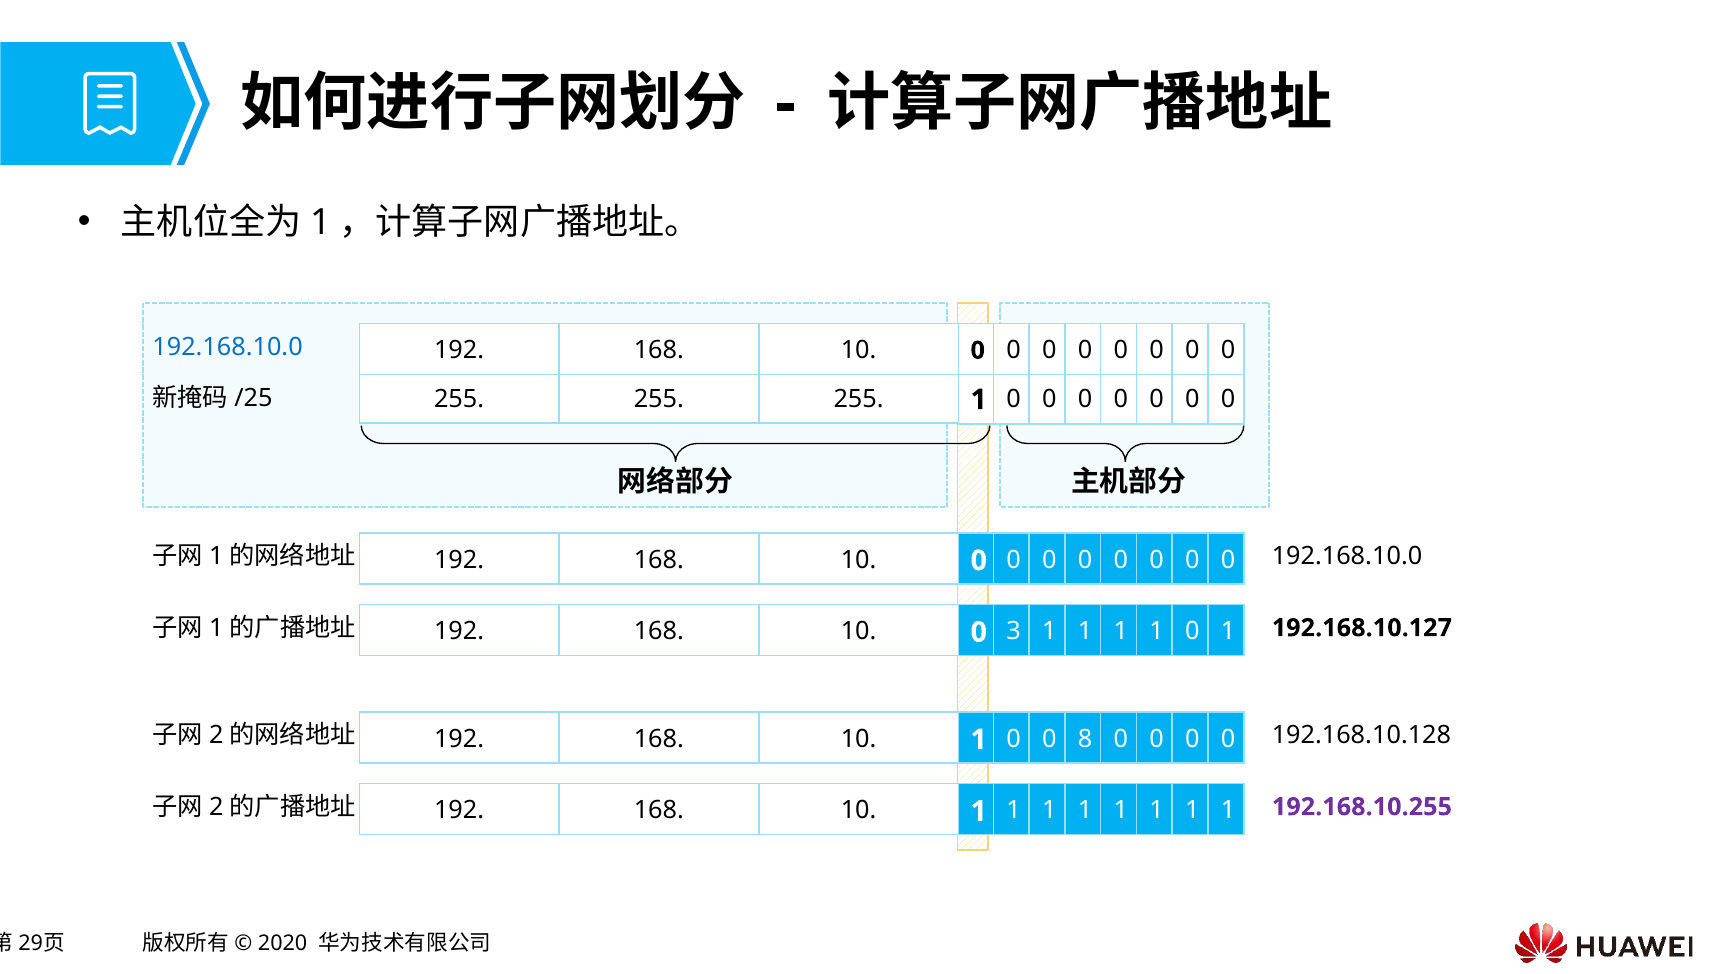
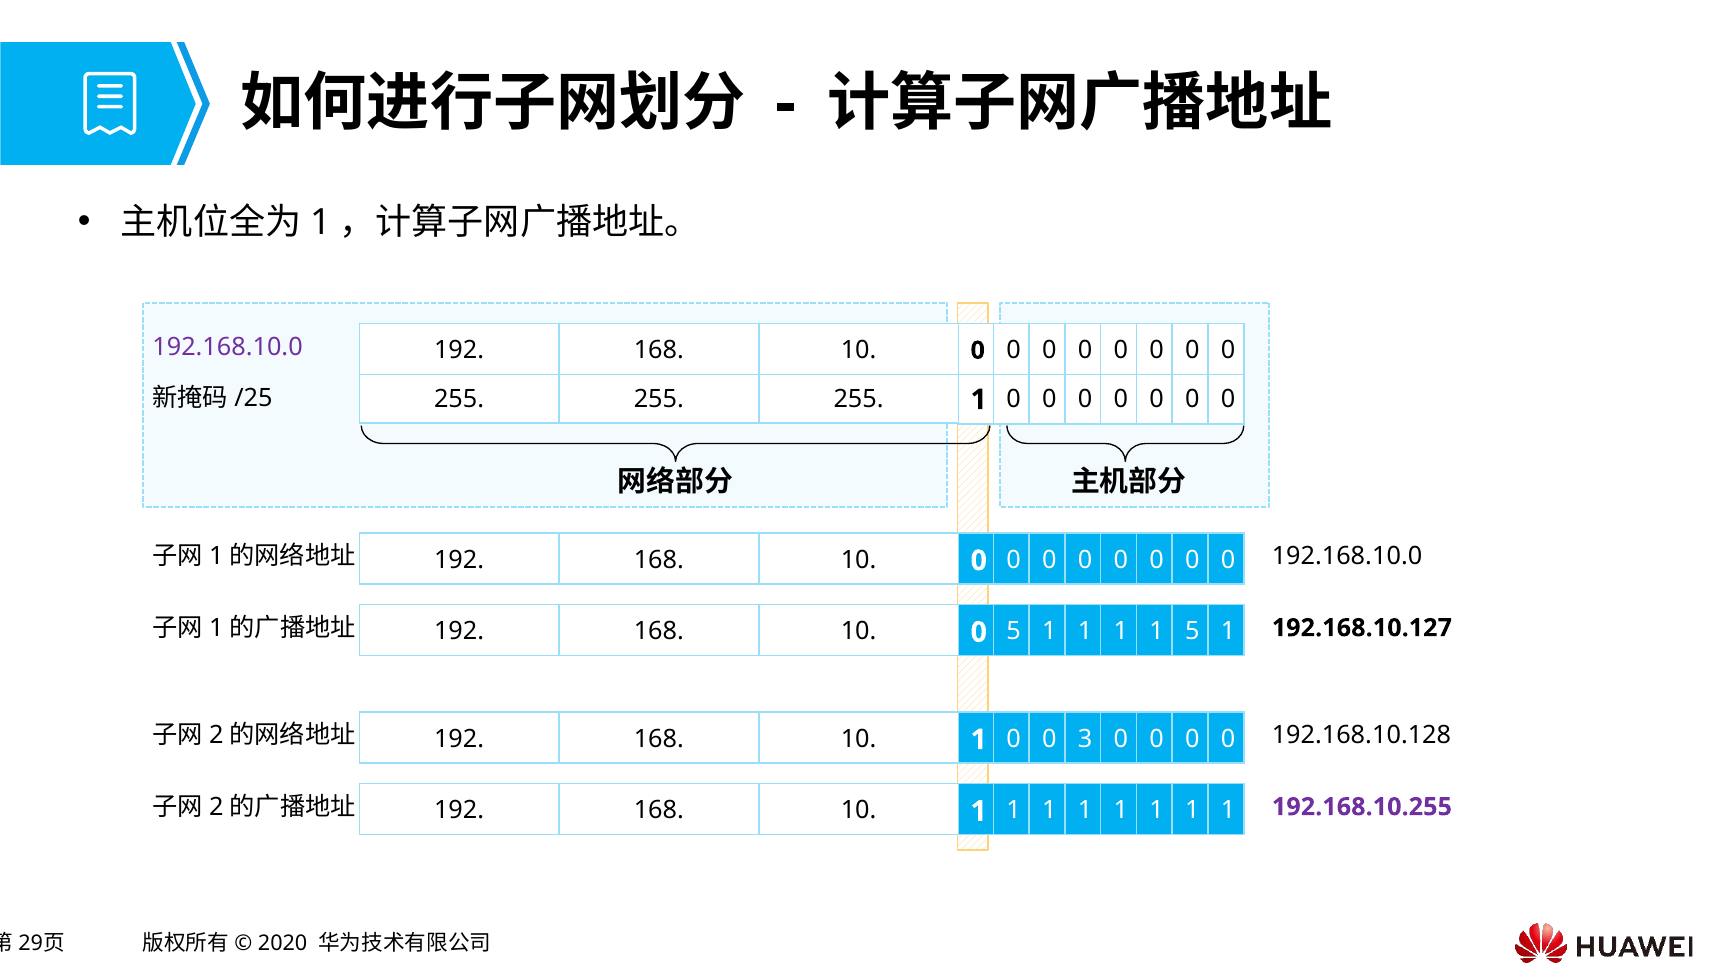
192.168.10.0 at (228, 347) colour: blue -> purple
0 3: 3 -> 5
1 1 0: 0 -> 5
8: 8 -> 3
